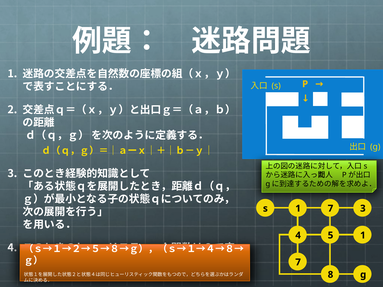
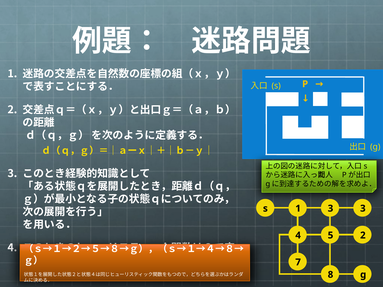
1 7: 7 -> 3
5 1: 1 -> 2
